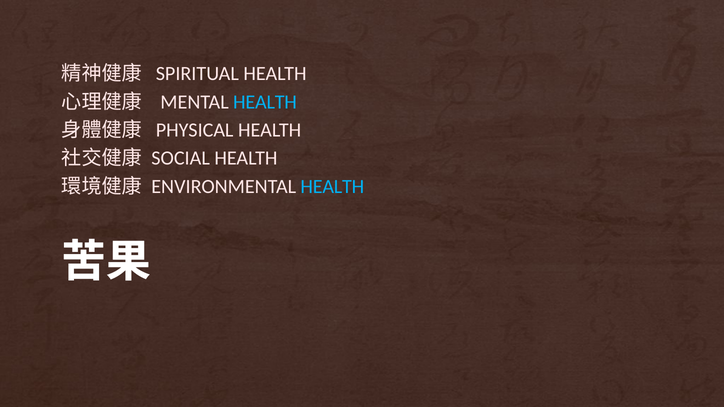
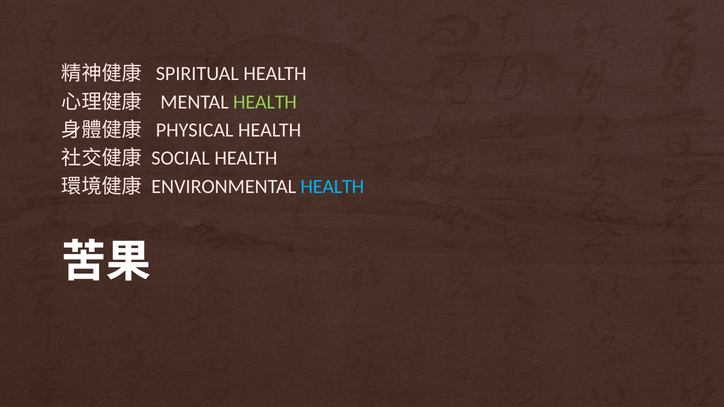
HEALTH at (265, 102) colour: light blue -> light green
